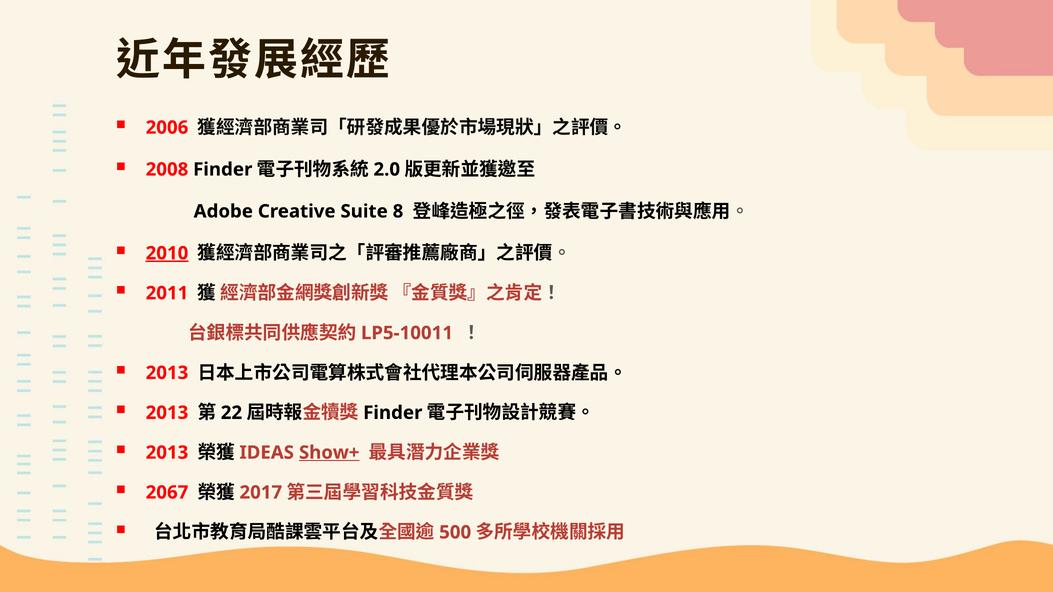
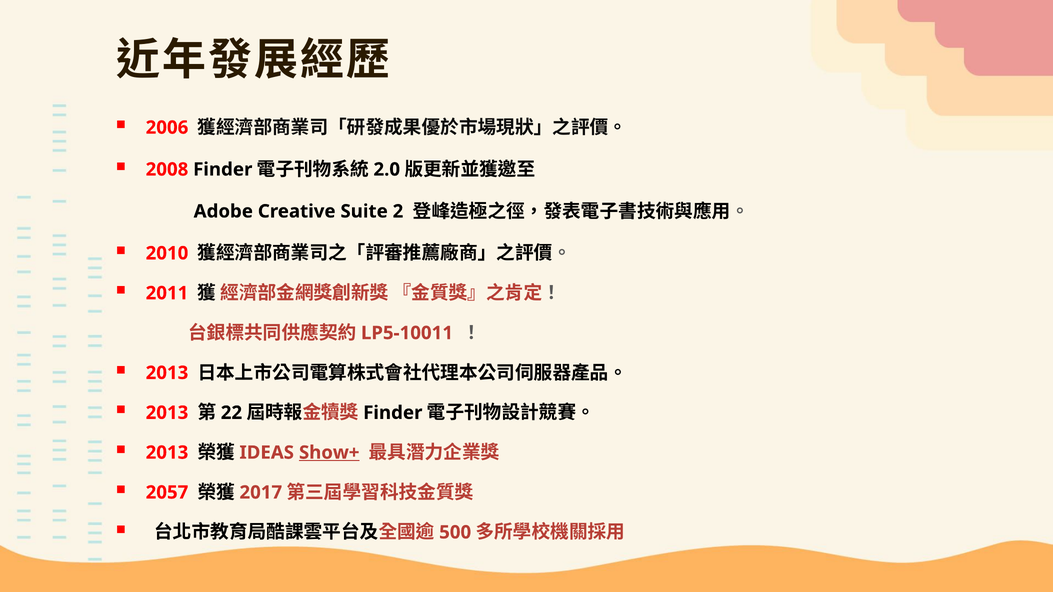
8: 8 -> 2
2010 underline: present -> none
2067: 2067 -> 2057
